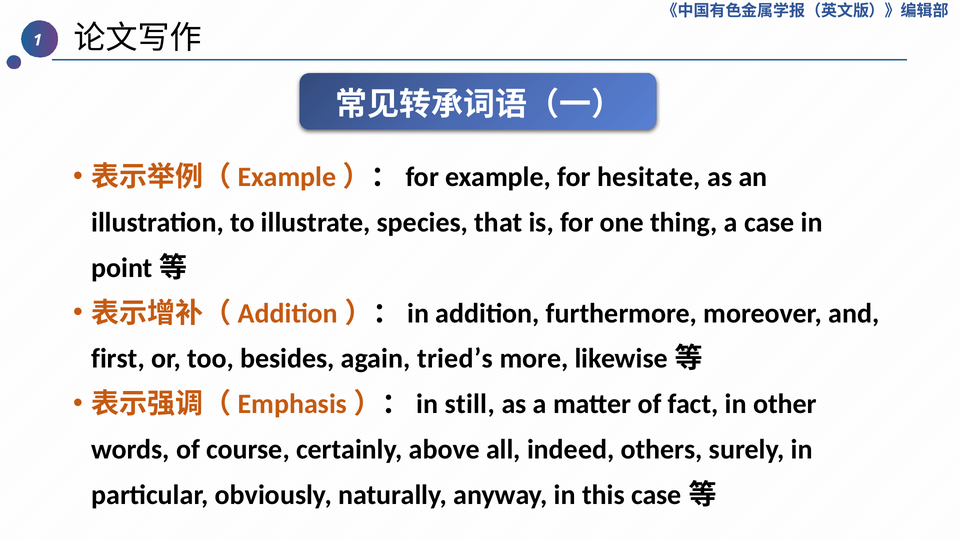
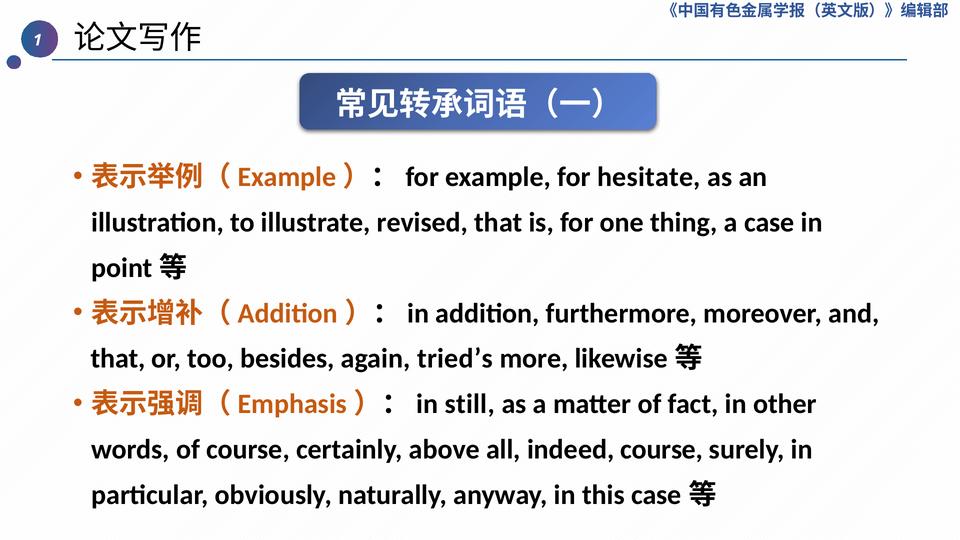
species: species -> revised
first at (118, 359): first -> that
indeed others: others -> course
